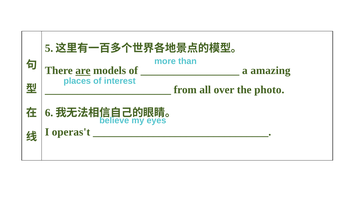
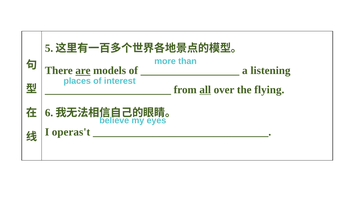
amazing: amazing -> listening
all underline: none -> present
photo: photo -> flying
